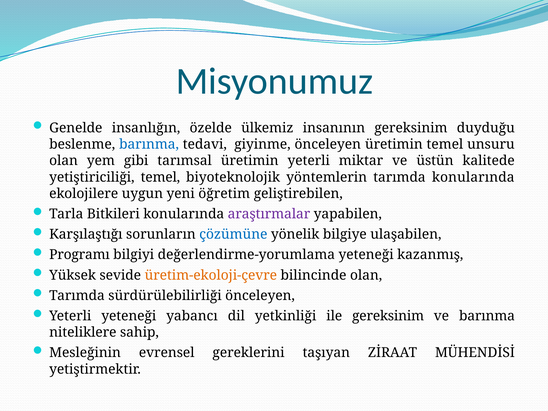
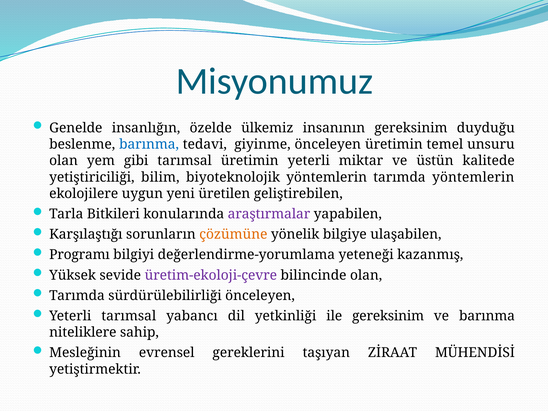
yetiştiriciliği temel: temel -> bilim
tarımda konularında: konularında -> yöntemlerin
öğretim: öğretim -> üretilen
çözümüne colour: blue -> orange
üretim-ekoloji-çevre colour: orange -> purple
Yeterli yeteneği: yeteneği -> tarımsal
